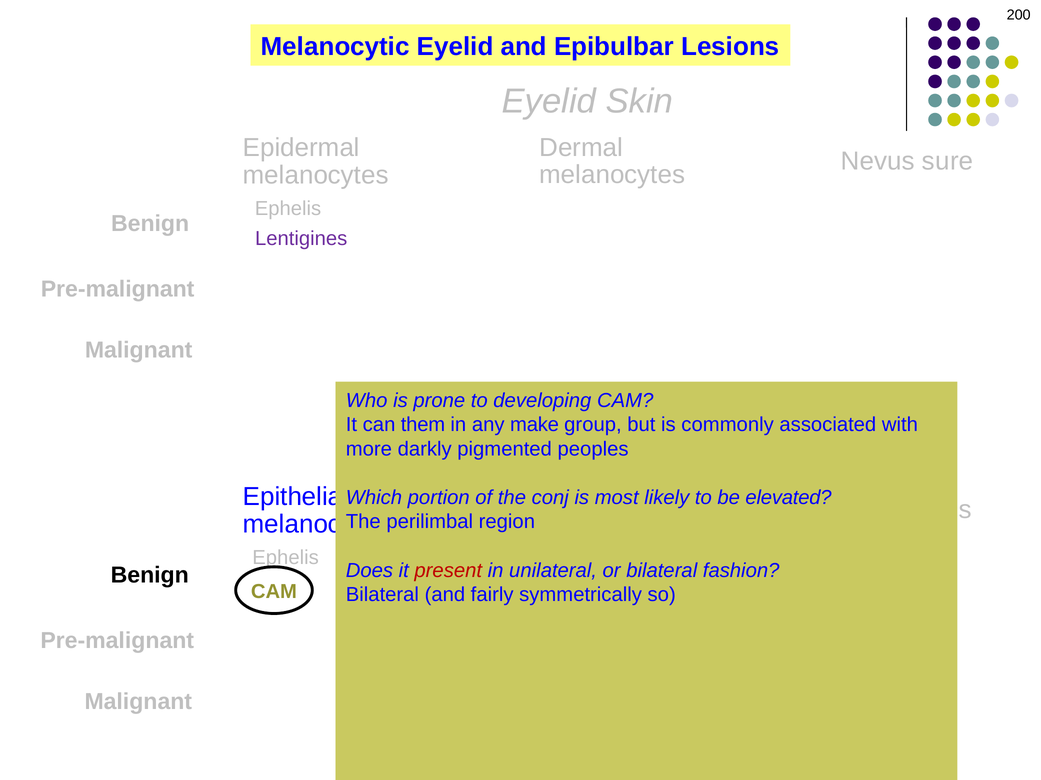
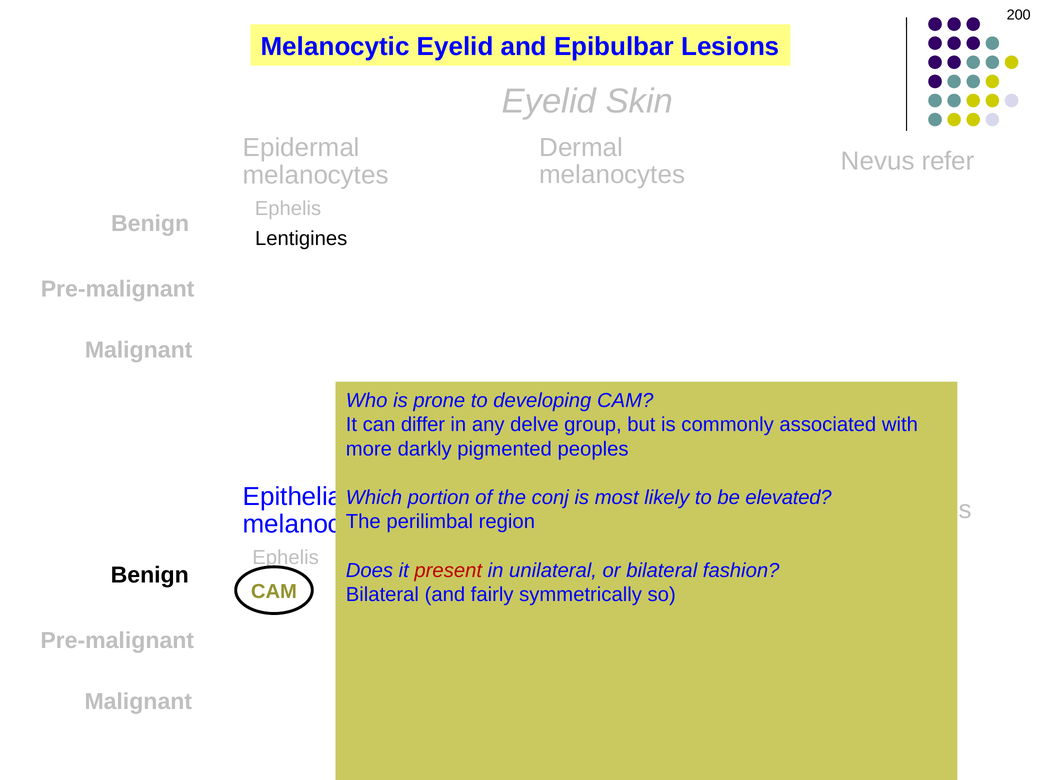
sure: sure -> refer
Lentigines colour: purple -> black
them: them -> differ
make: make -> delve
